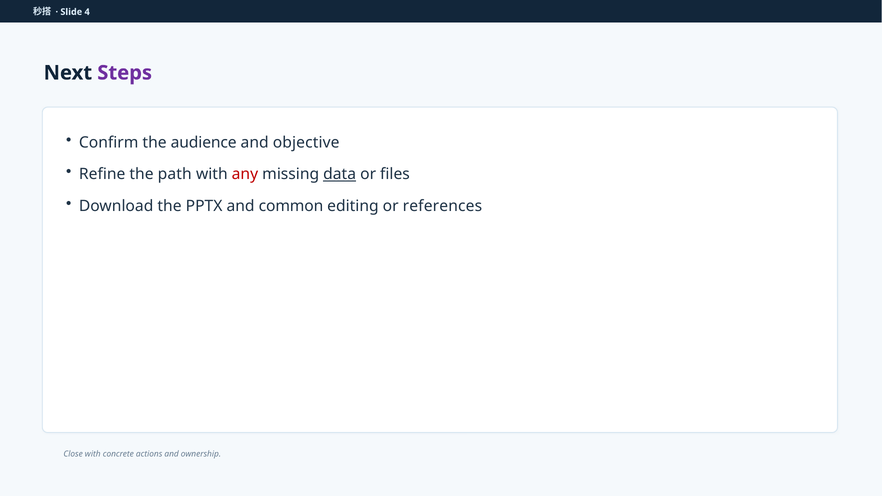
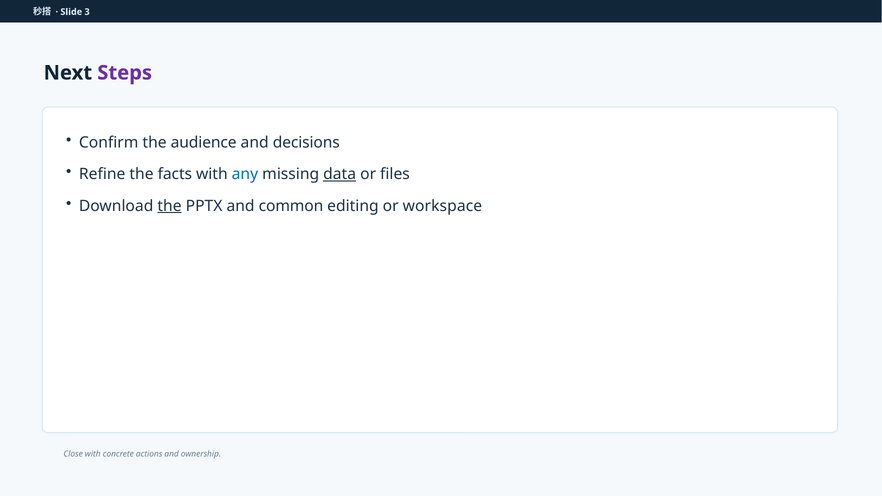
4: 4 -> 3
objective: objective -> decisions
path: path -> facts
any colour: red -> blue
the at (170, 206) underline: none -> present
references: references -> workspace
